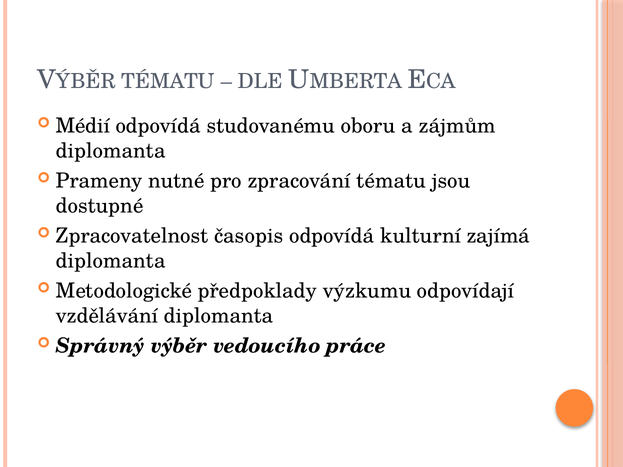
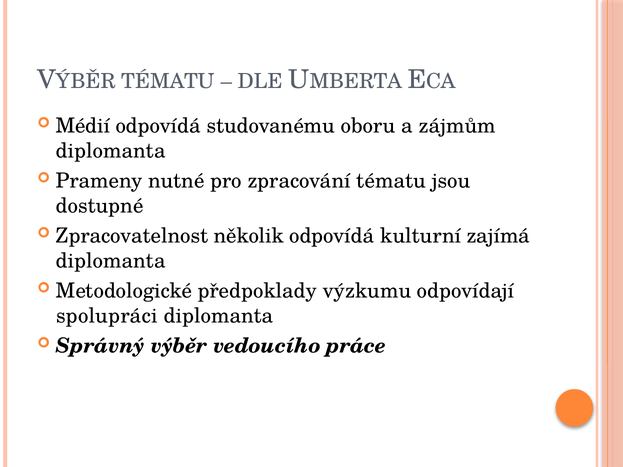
časopis: časopis -> několik
vzdělávání: vzdělávání -> spolupráci
